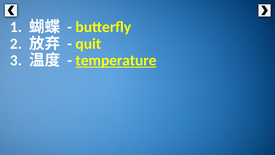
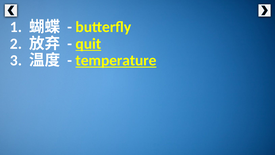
quit underline: none -> present
